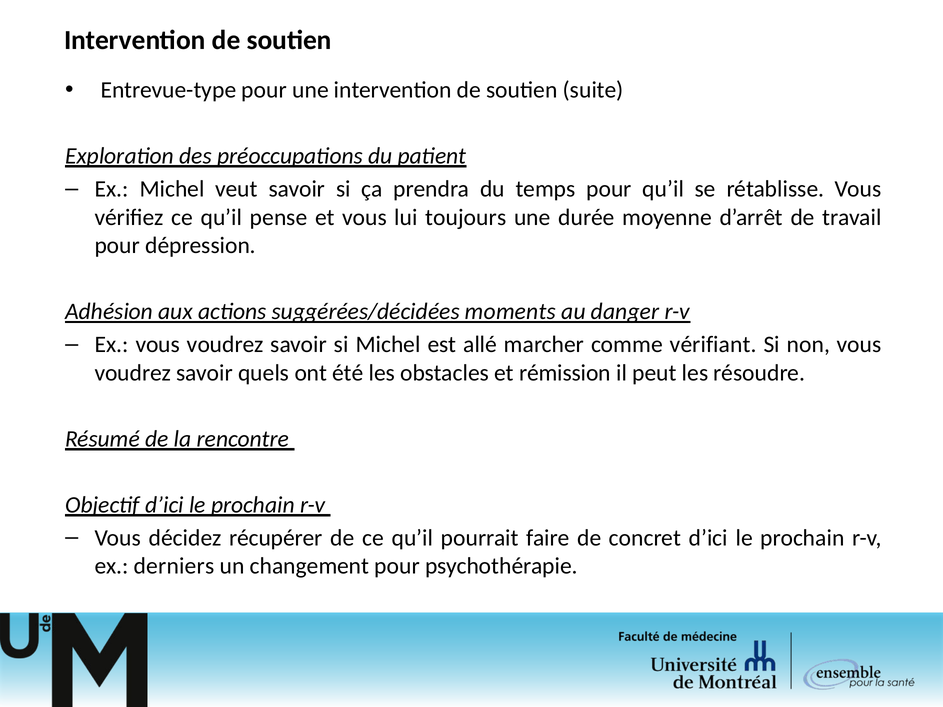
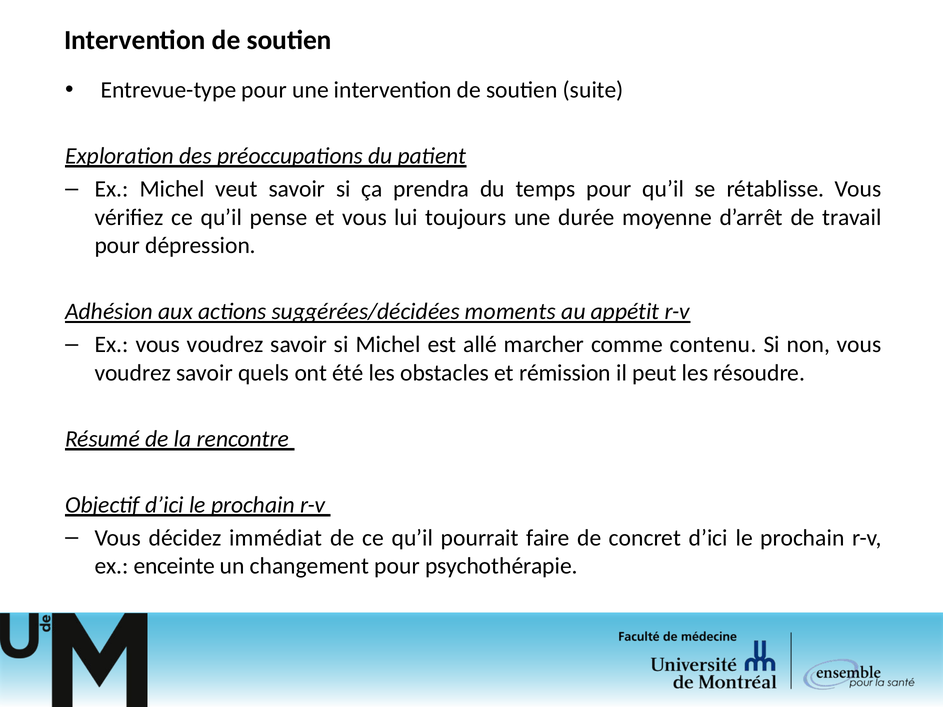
danger: danger -> appétit
vérifiant: vérifiant -> contenu
récupérer: récupérer -> immédiat
derniers: derniers -> enceinte
